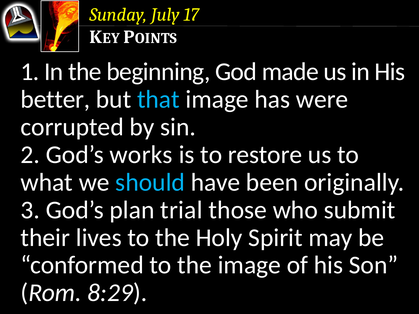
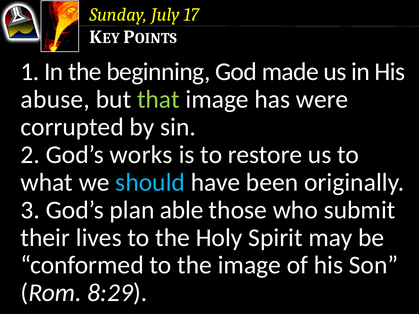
better: better -> abuse
that colour: light blue -> light green
trial: trial -> able
